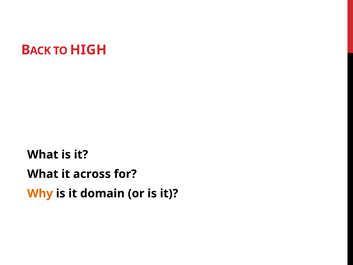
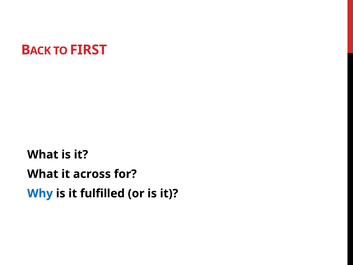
HIGH: HIGH -> FIRST
Why colour: orange -> blue
domain: domain -> fulfilled
